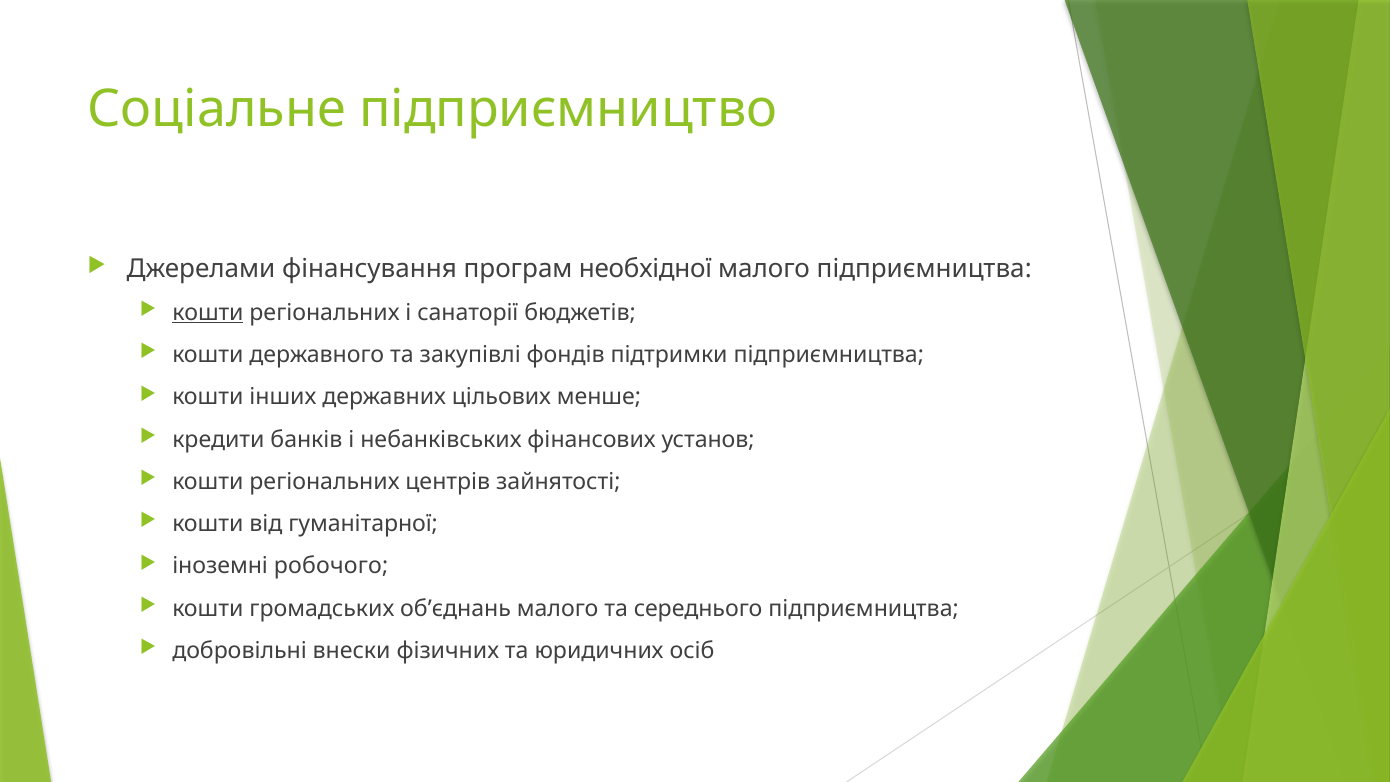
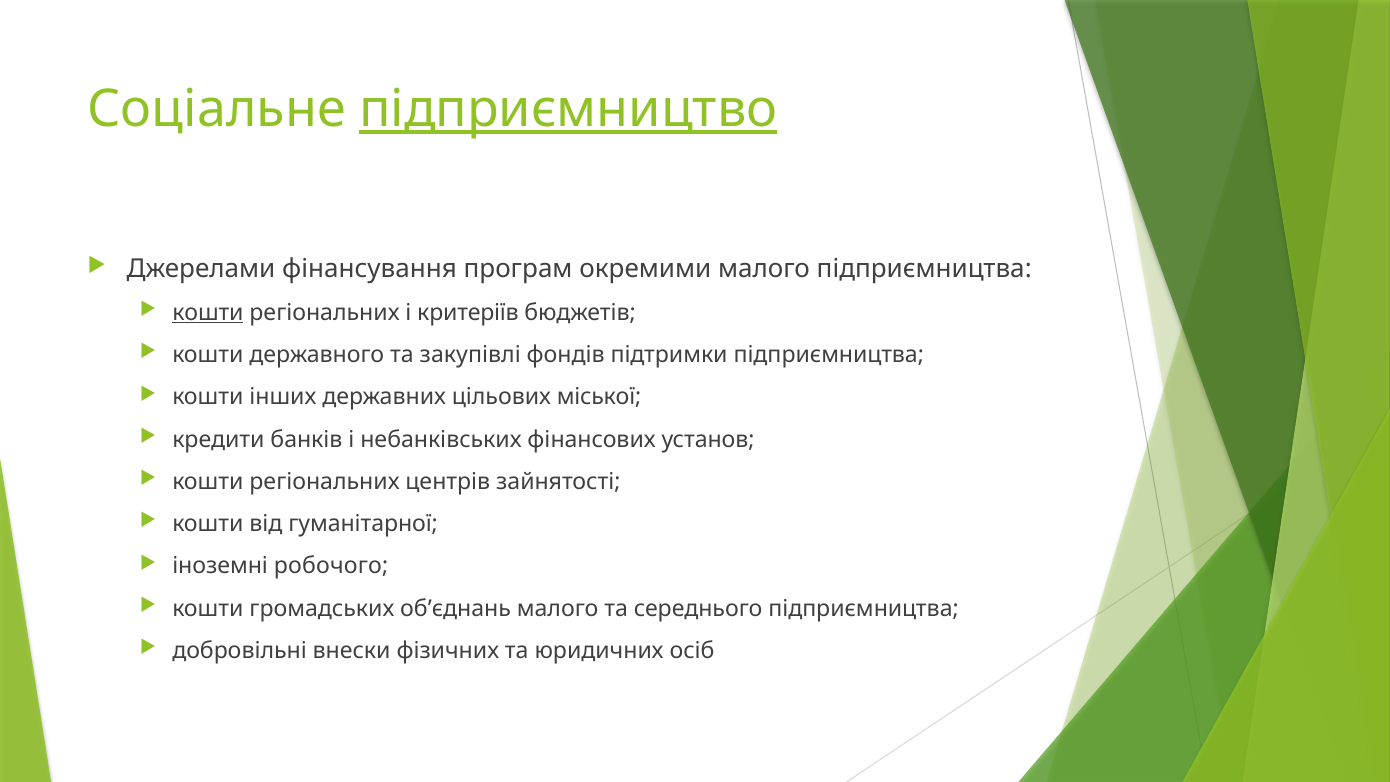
підприємництво underline: none -> present
необхідної: необхідної -> окремими
санаторії: санаторії -> критеріїв
менше: менше -> міської
